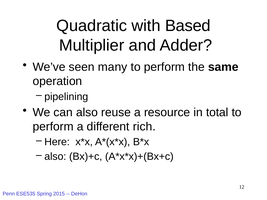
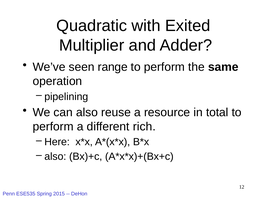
Based: Based -> Exited
many: many -> range
